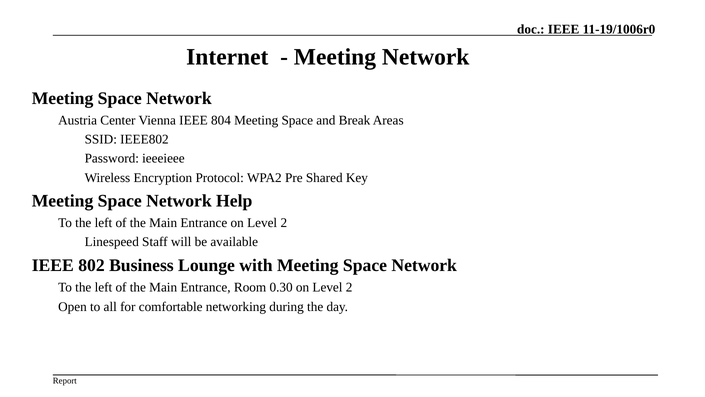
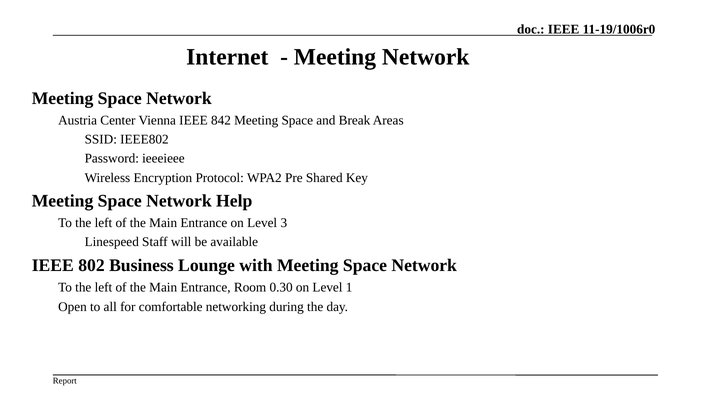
804: 804 -> 842
Entrance on Level 2: 2 -> 3
0.30 on Level 2: 2 -> 1
